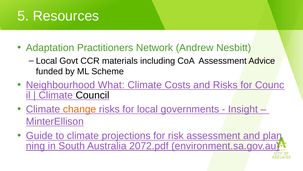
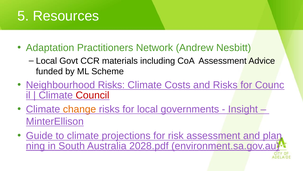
Neighbourhood What: What -> Risks
Council colour: black -> red
2072.pdf: 2072.pdf -> 2028.pdf
